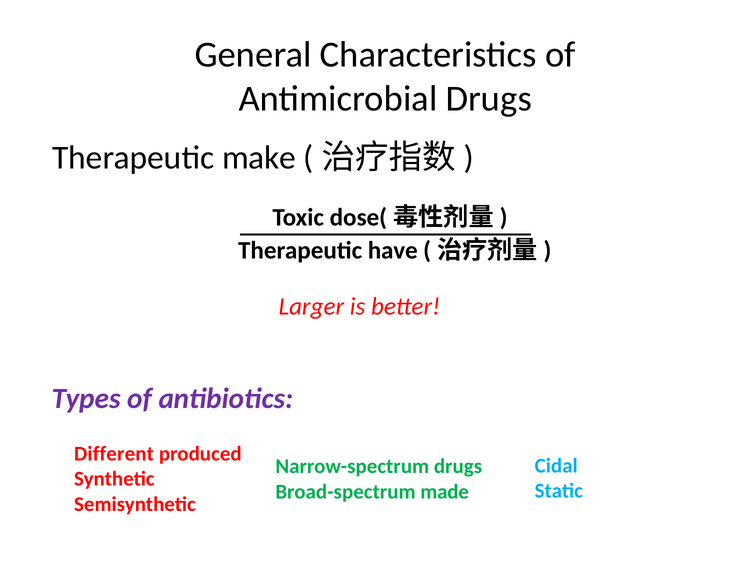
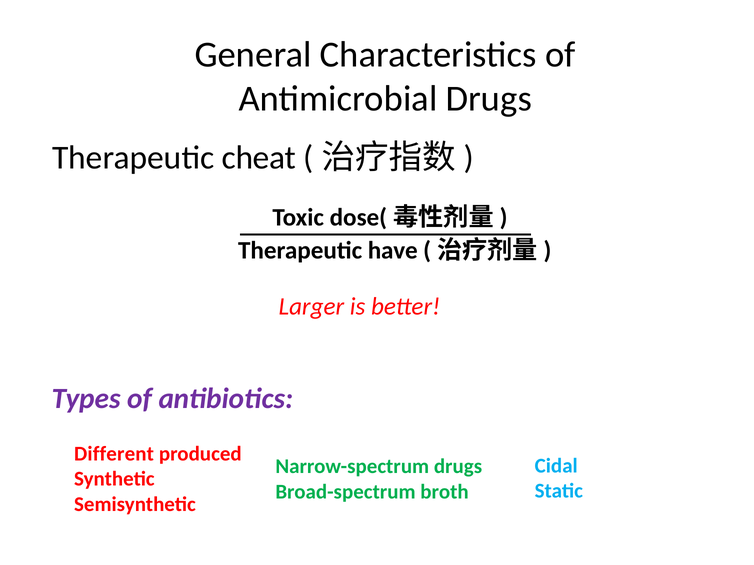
make: make -> cheat
made: made -> broth
